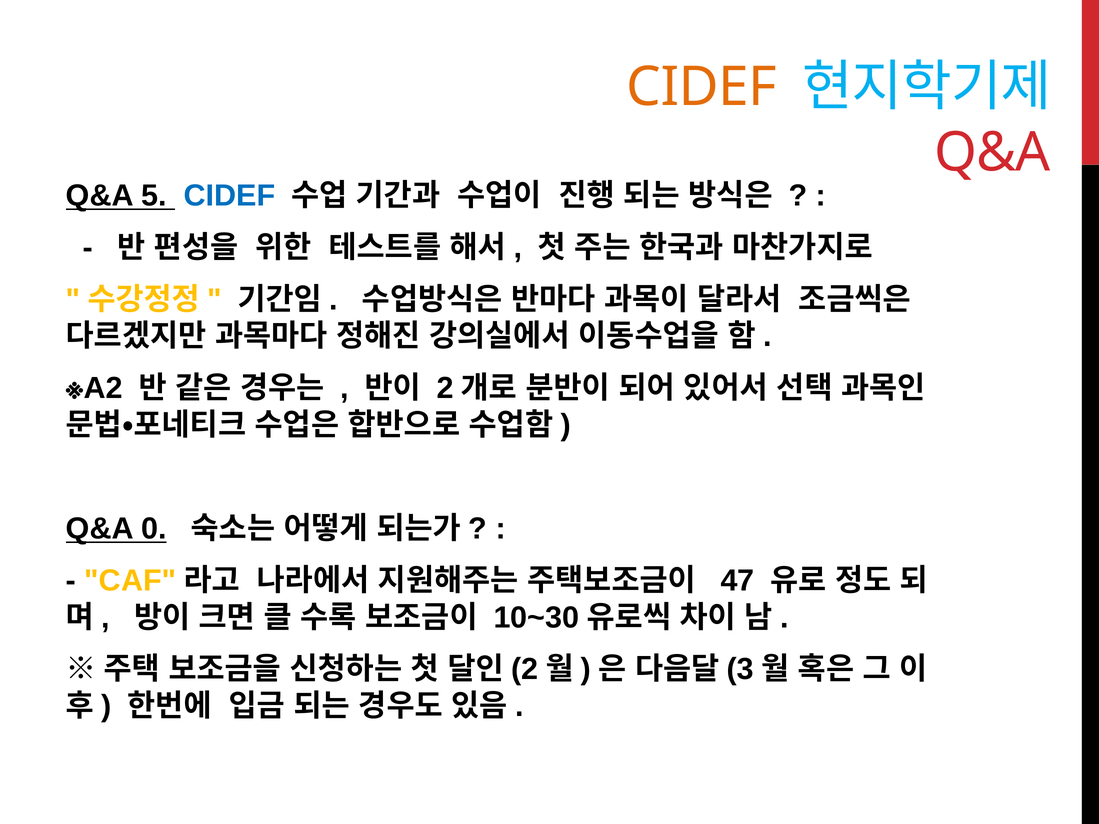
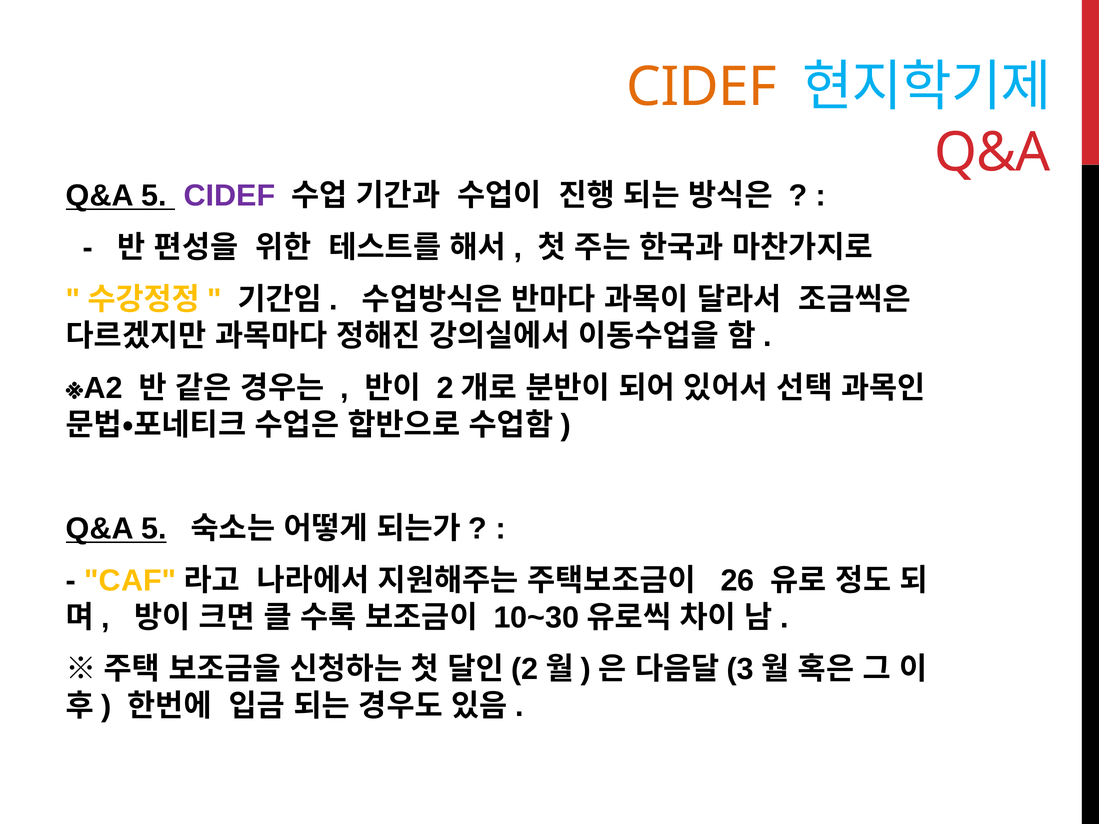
CIDEF at (229, 196) colour: blue -> purple
0 at (154, 529): 0 -> 5
47: 47 -> 26
